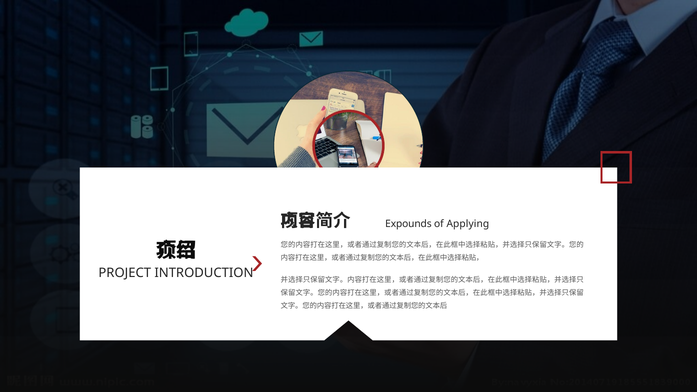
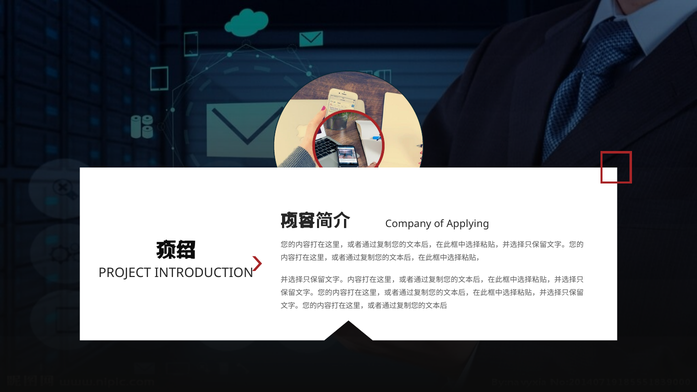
Expounds: Expounds -> Company
